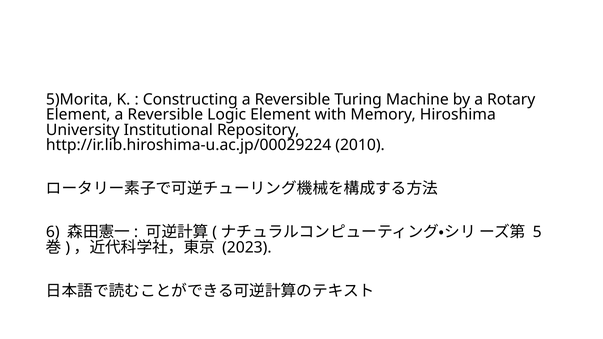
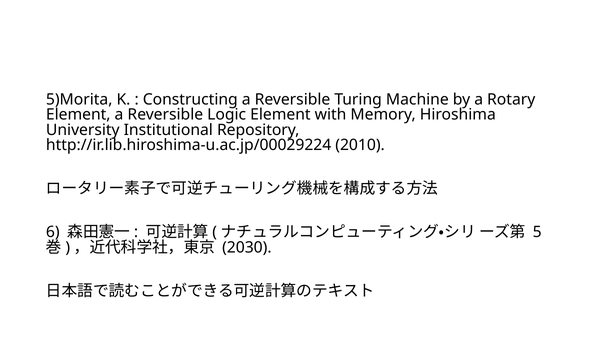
2023: 2023 -> 2030
